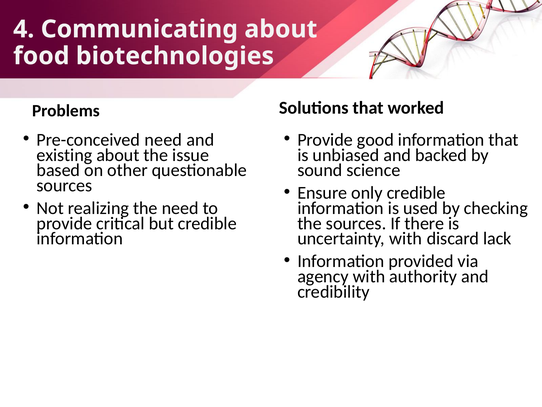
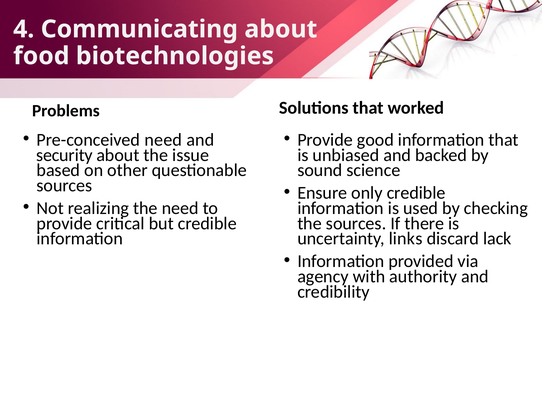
existing: existing -> security
uncertainty with: with -> links
